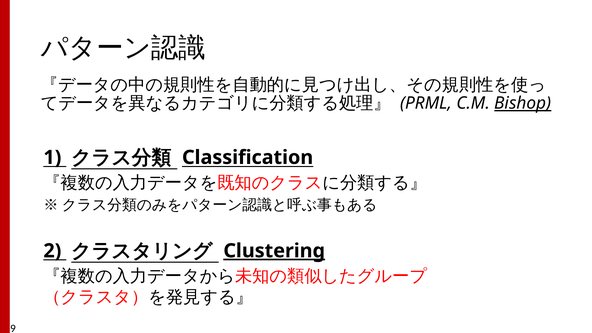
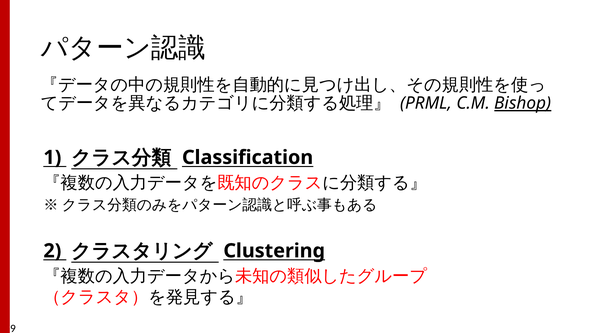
Clustering underline: present -> none
